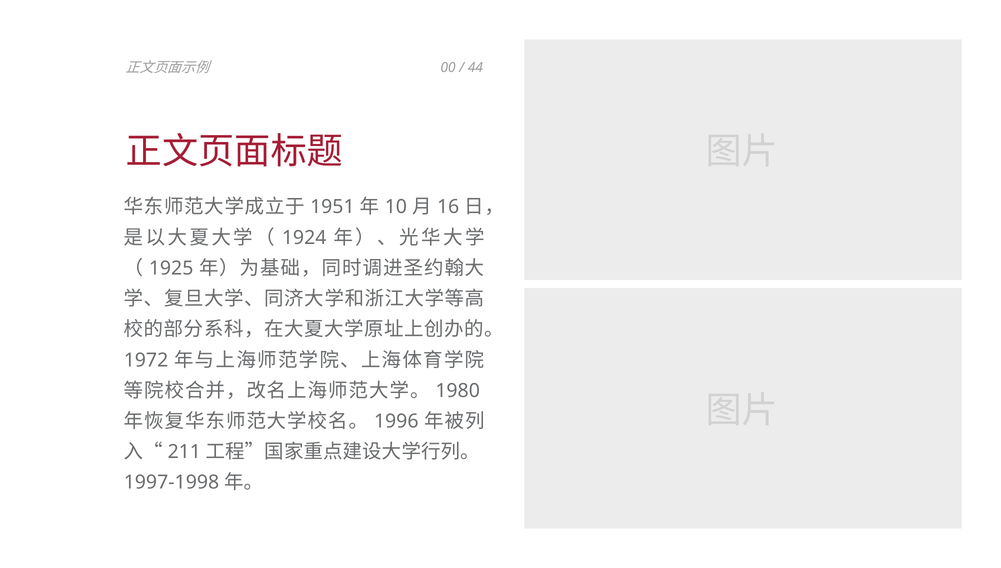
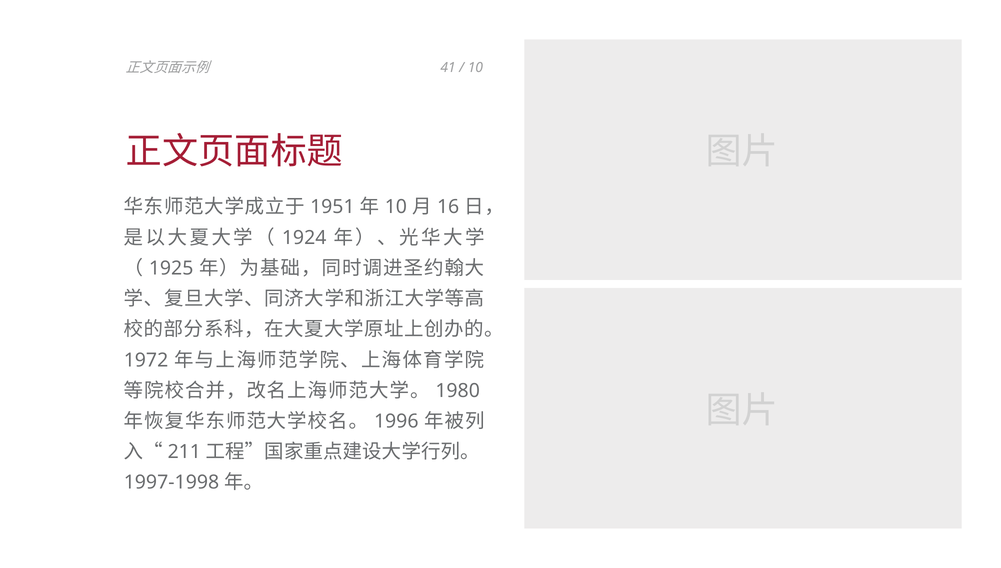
00: 00 -> 41
44 at (475, 68): 44 -> 10
